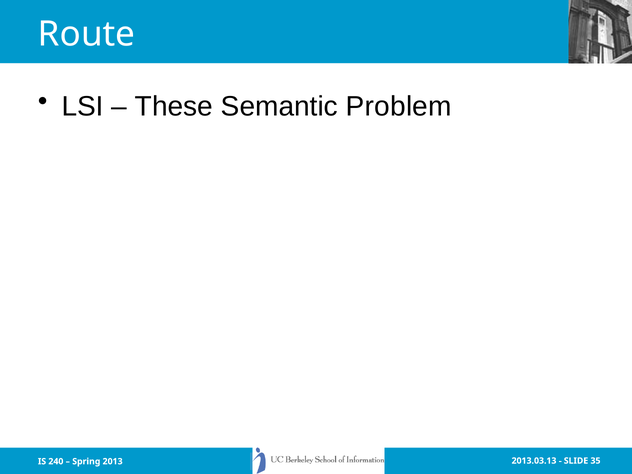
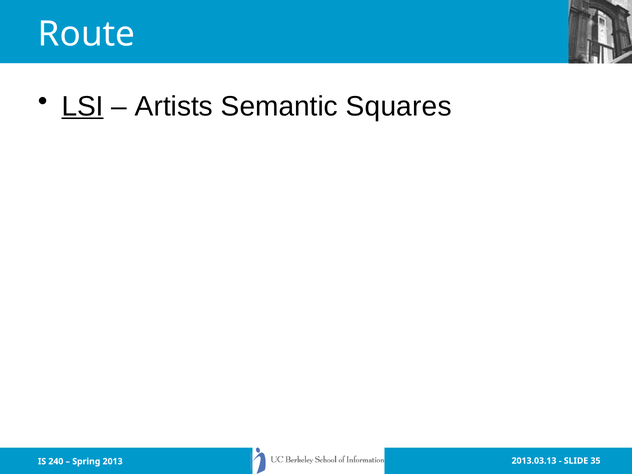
LSI underline: none -> present
These: These -> Artists
Problem: Problem -> Squares
